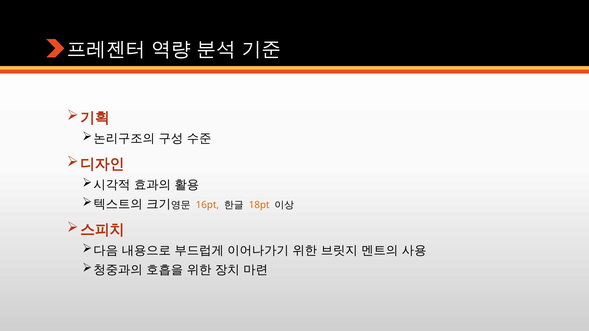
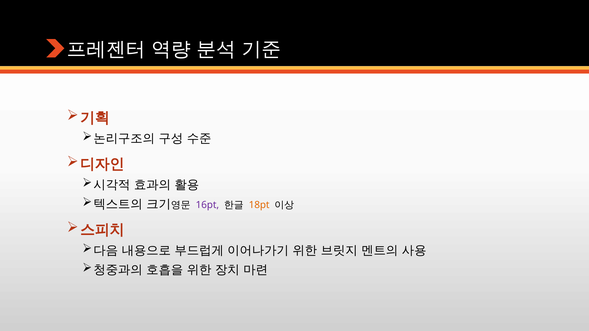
16pt colour: orange -> purple
